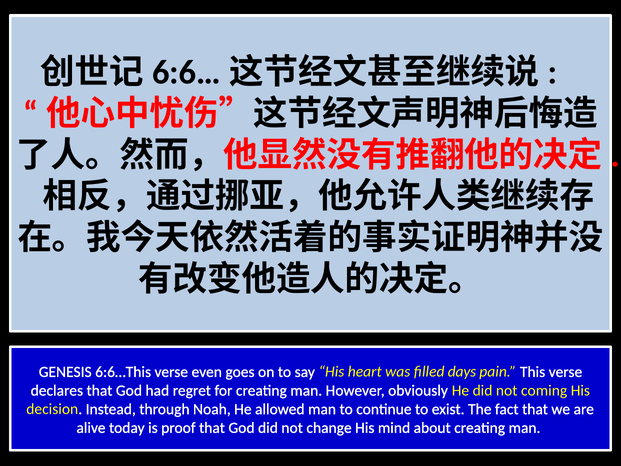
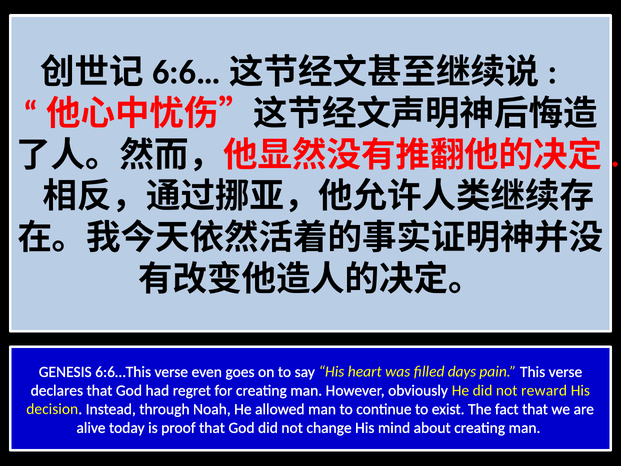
coming: coming -> reward
